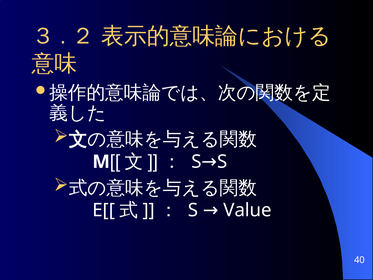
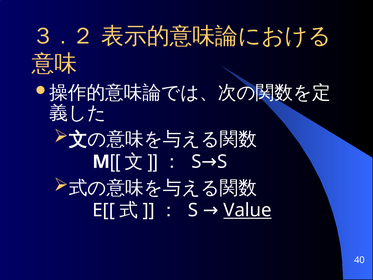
Value underline: none -> present
